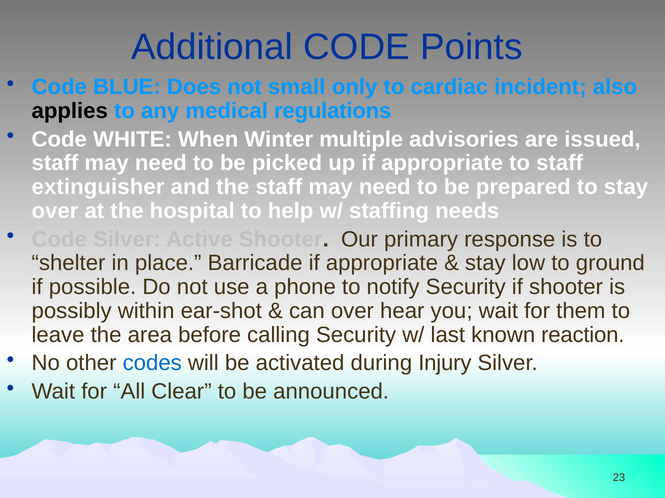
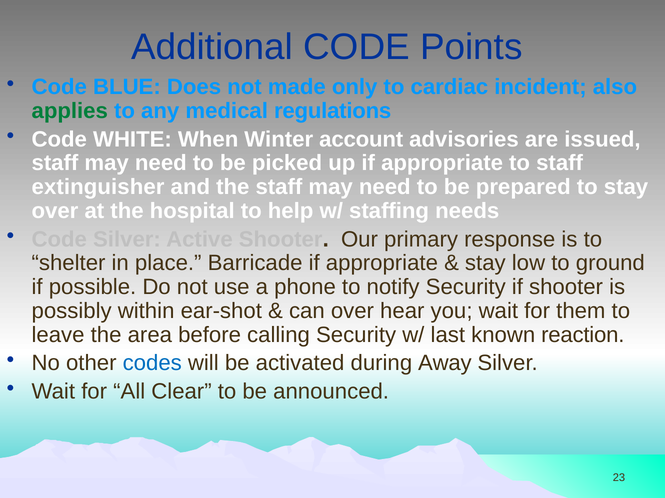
small: small -> made
applies colour: black -> green
multiple: multiple -> account
Injury: Injury -> Away
